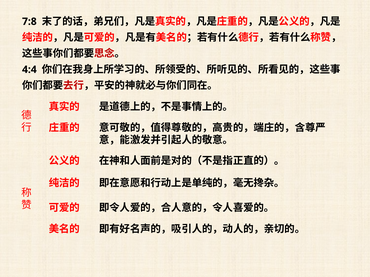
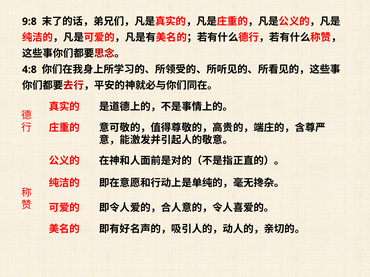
7:8: 7:8 -> 9:8
4:4: 4:4 -> 4:8
